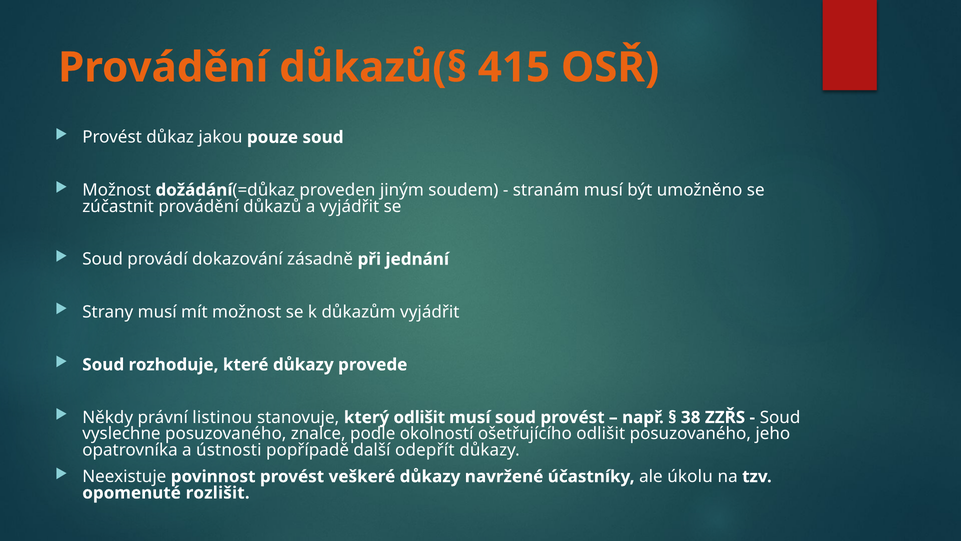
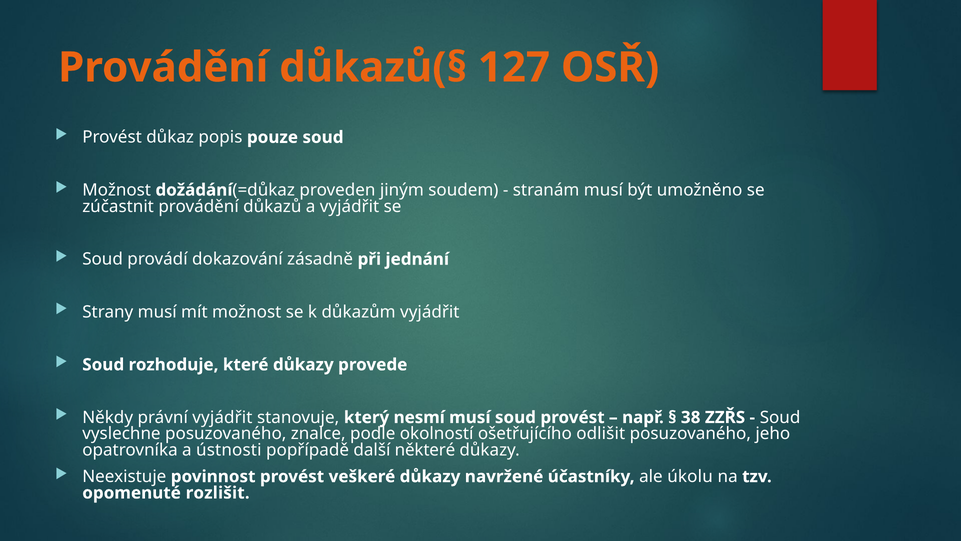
415: 415 -> 127
jakou: jakou -> popis
právní listinou: listinou -> vyjádřit
který odlišit: odlišit -> nesmí
odepřít: odepřít -> některé
